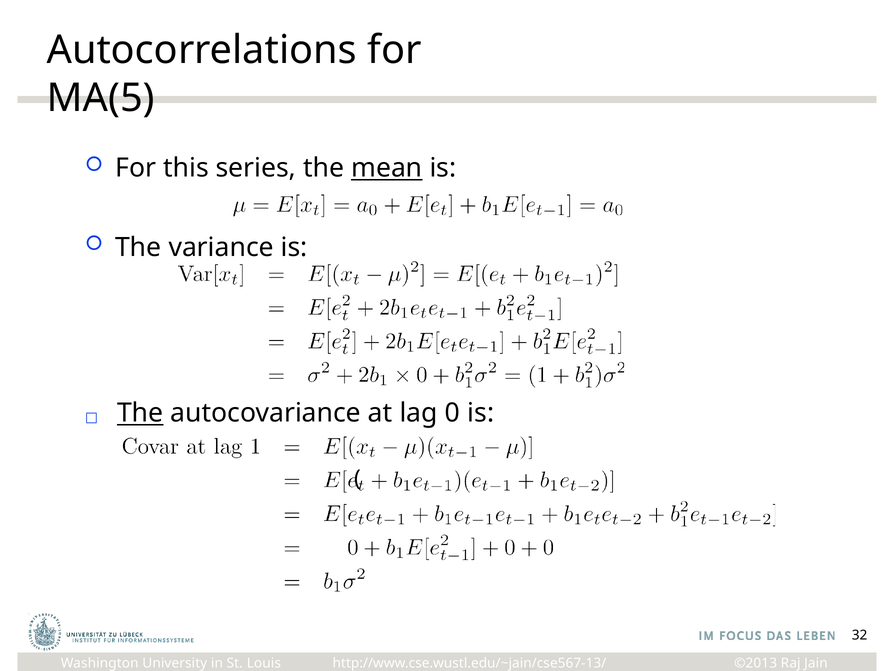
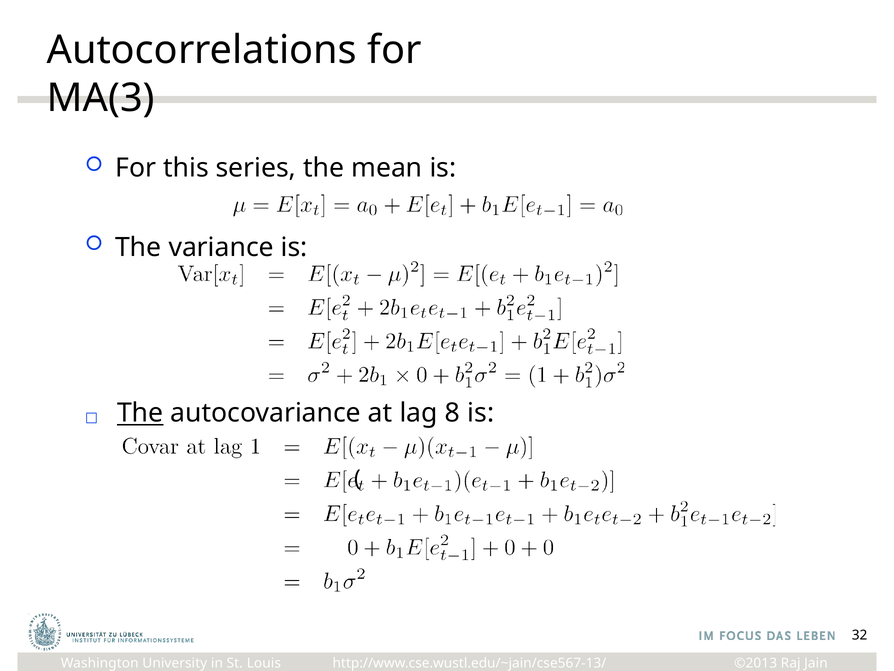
MA(5: MA(5 -> MA(3
mean underline: present -> none
0: 0 -> 8
